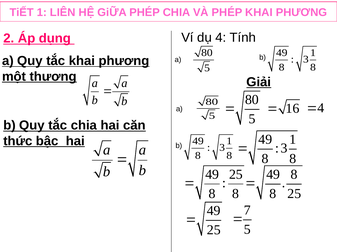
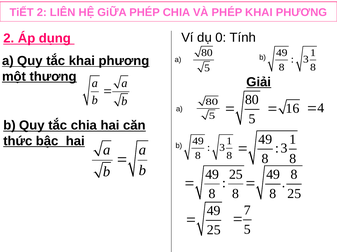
TiẾT 1: 1 -> 2
dụ 4: 4 -> 0
